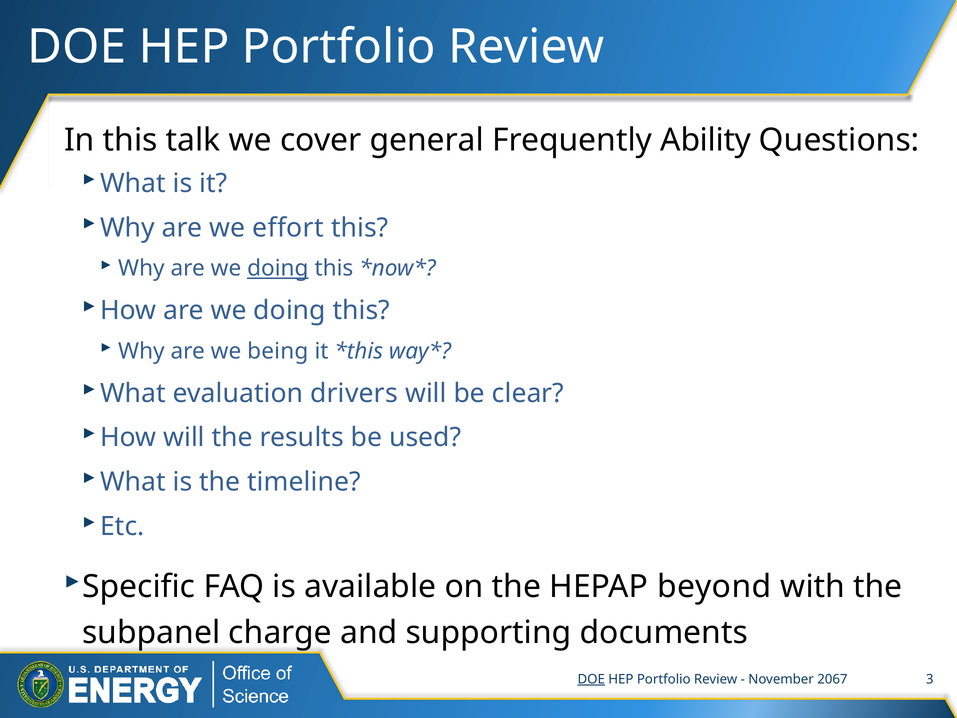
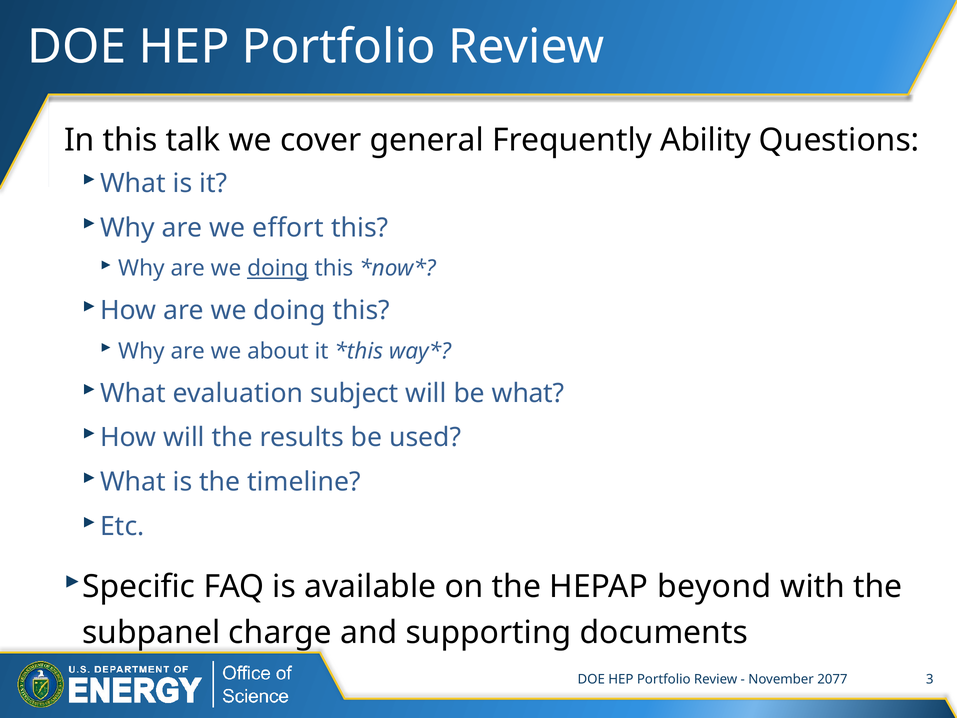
being: being -> about
drivers: drivers -> subject
be clear: clear -> what
DOE at (591, 679) underline: present -> none
2067: 2067 -> 2077
